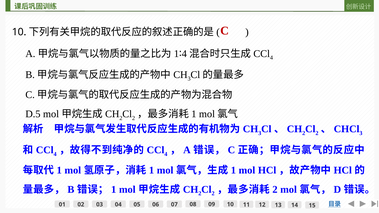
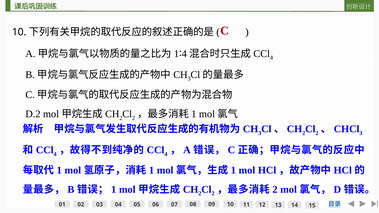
D.5: D.5 -> D.2
